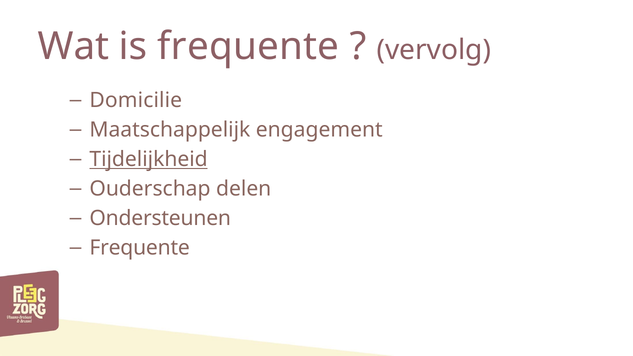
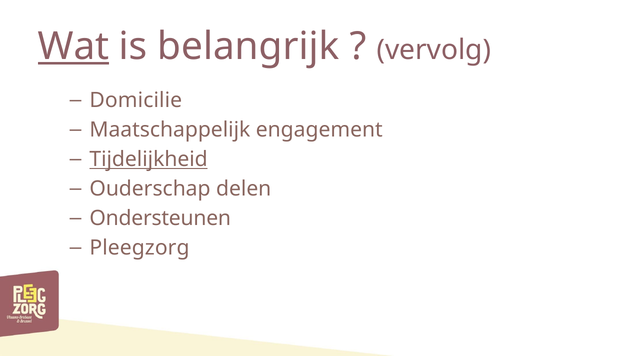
Wat underline: none -> present
is frequente: frequente -> belangrijk
Frequente at (140, 248): Frequente -> Pleegzorg
